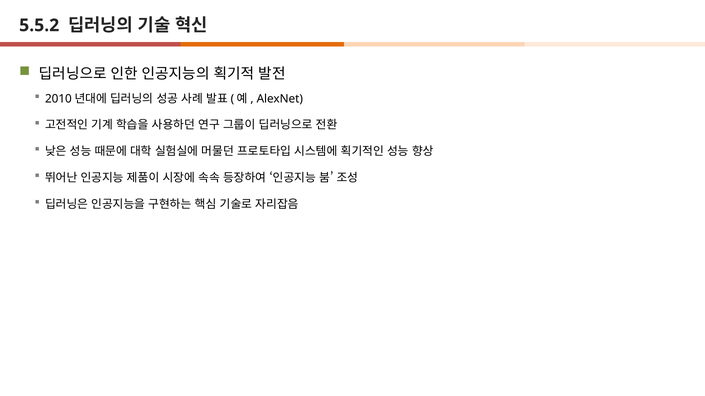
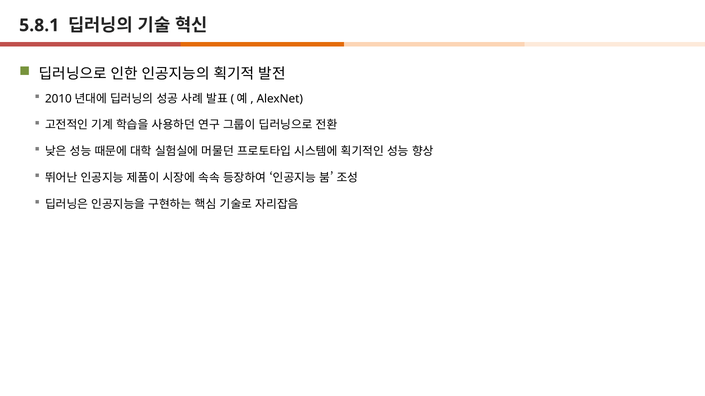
5.5.2: 5.5.2 -> 5.8.1
